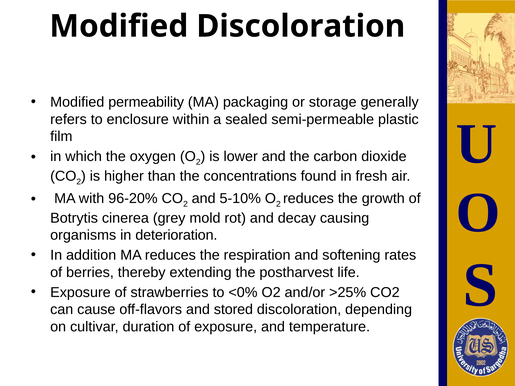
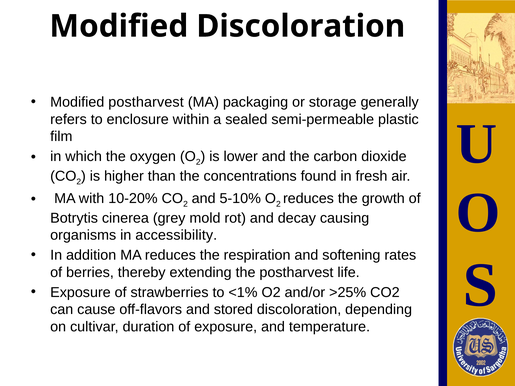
Modified permeability: permeability -> postharvest
96-20%: 96-20% -> 10-20%
deterioration: deterioration -> accessibility
<0%: <0% -> <1%
